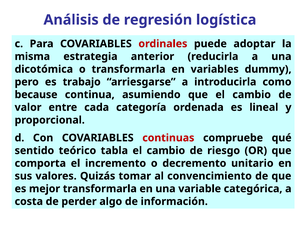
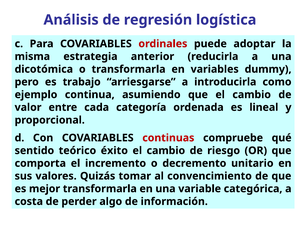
because: because -> ejemplo
tabla: tabla -> éxito
